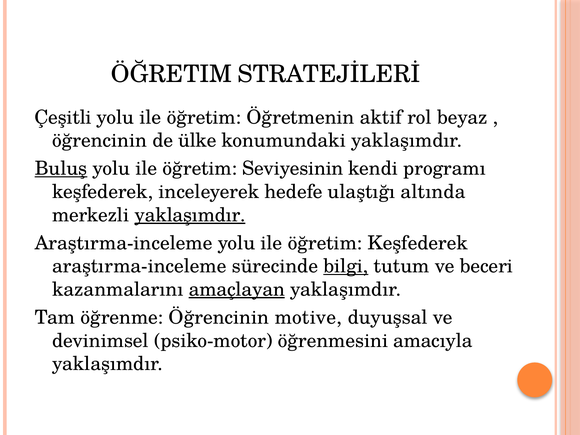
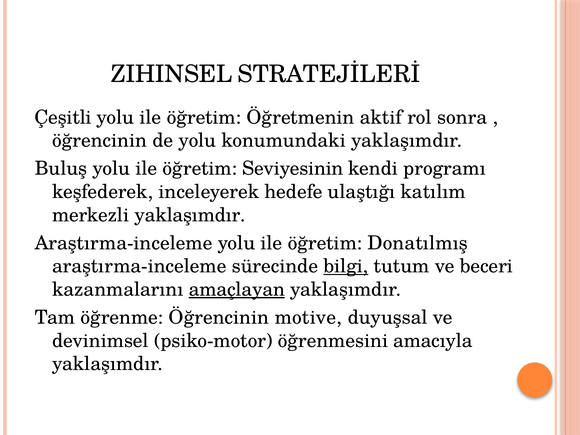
ÖĞRETIM at (172, 74): ÖĞRETIM -> ZIHINSEL
beyaz: beyaz -> sonra
de ülke: ülke -> yolu
Buluş underline: present -> none
altında: altında -> katılım
yaklaşımdır at (190, 215) underline: present -> none
öğretim Keşfederek: Keşfederek -> Donatılmış
